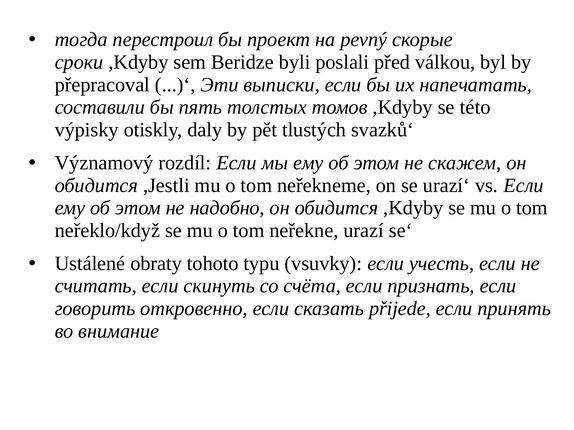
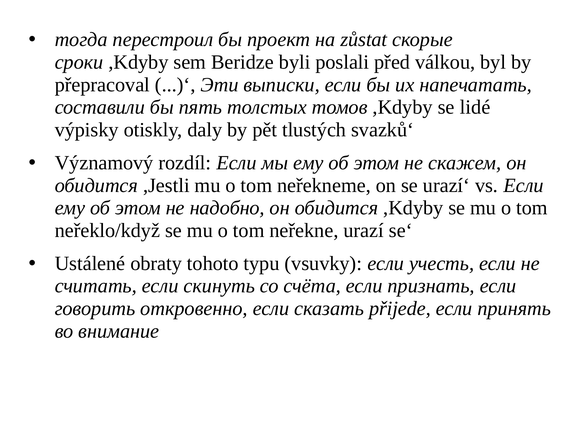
pevný: pevný -> zůstat
této: této -> lidé
